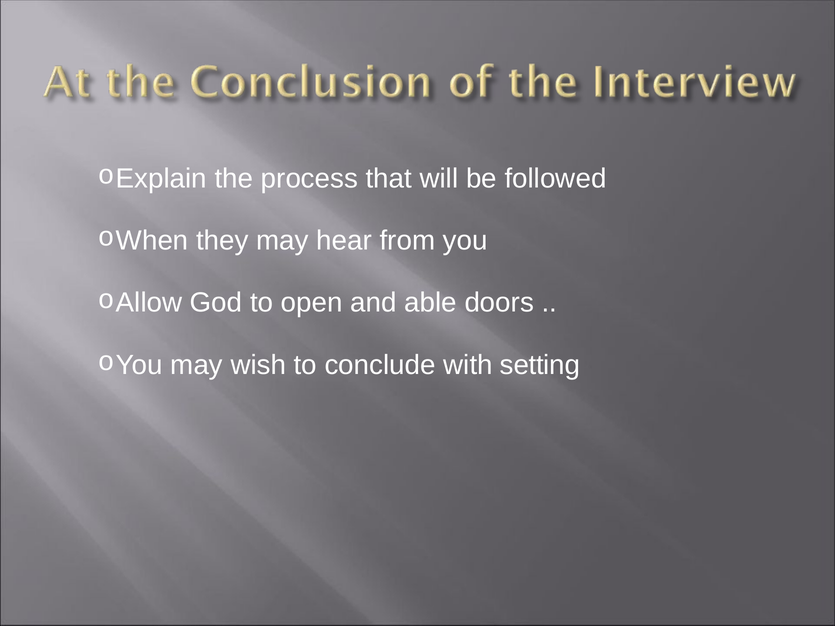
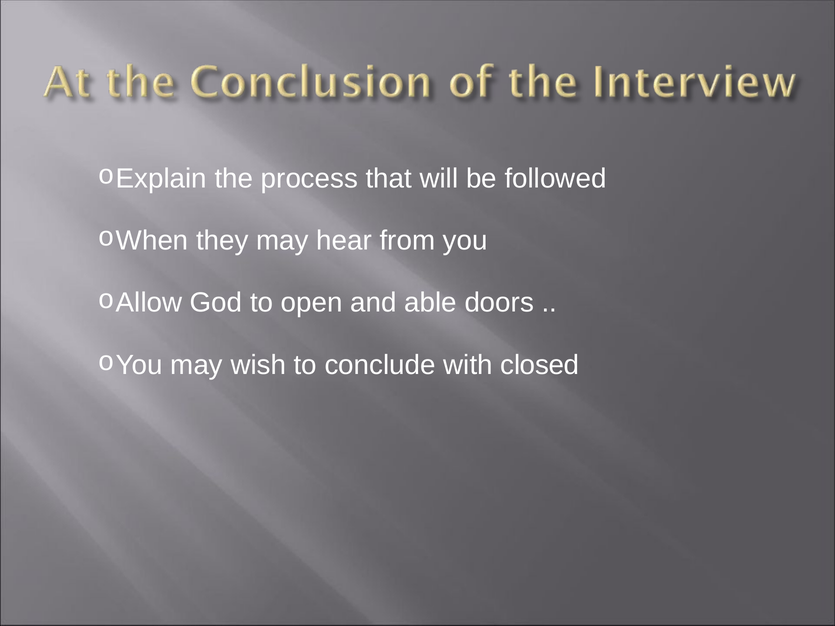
setting: setting -> closed
